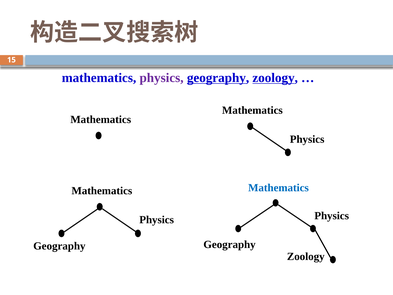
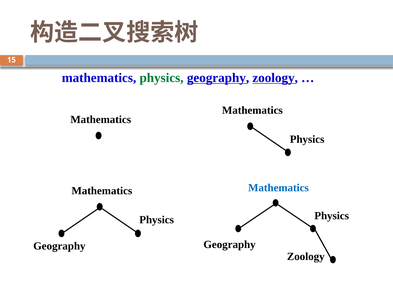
physics at (162, 78) colour: purple -> green
